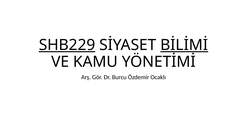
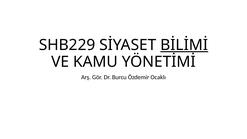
SHB229 underline: present -> none
